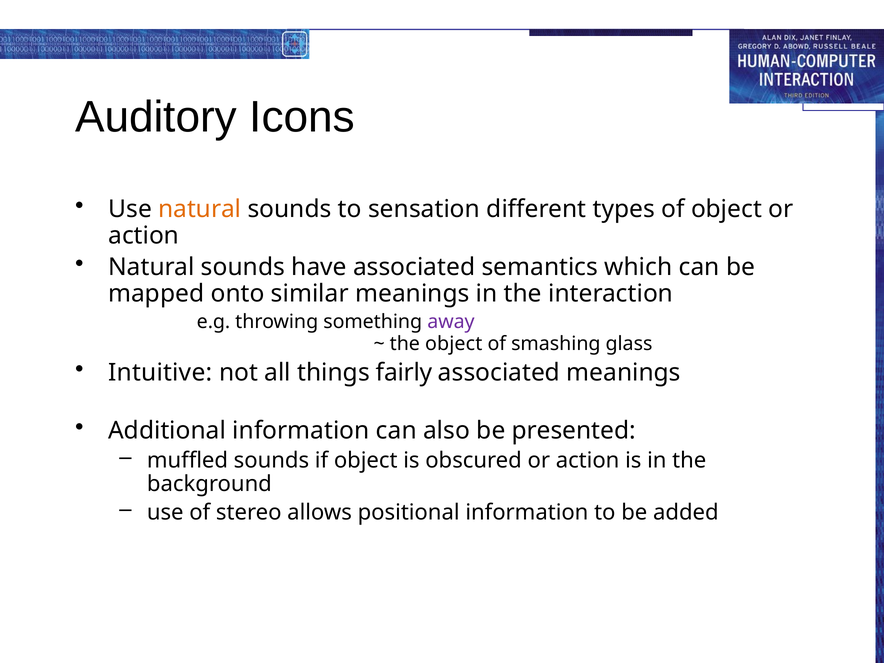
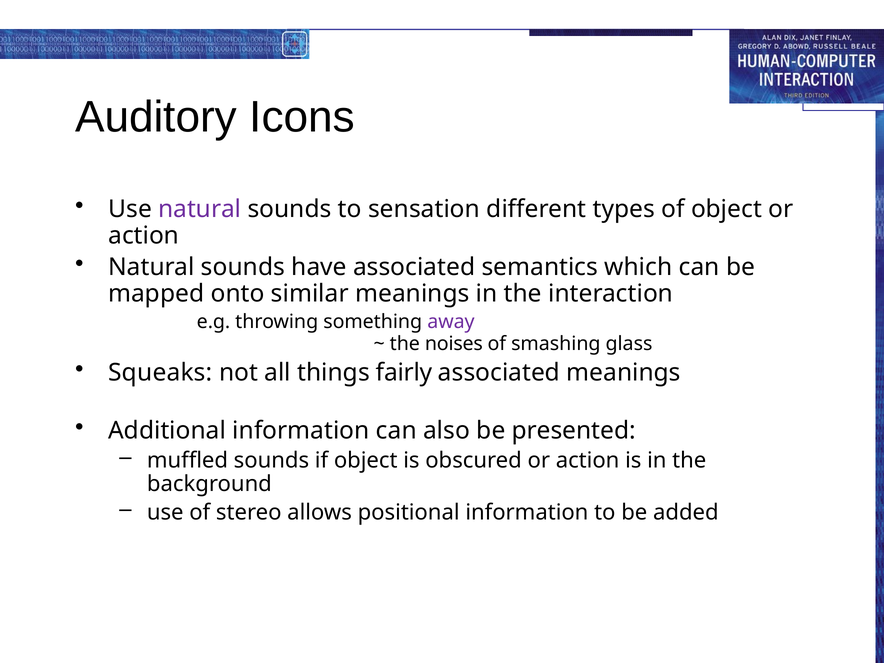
natural at (200, 209) colour: orange -> purple
the object: object -> noises
Intuitive: Intuitive -> Squeaks
